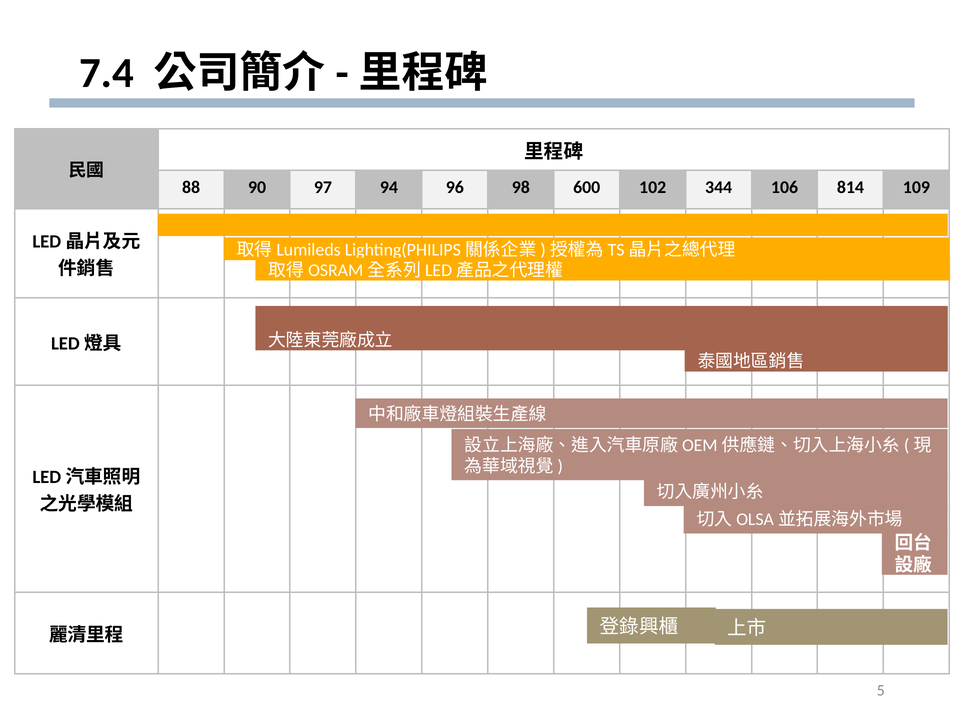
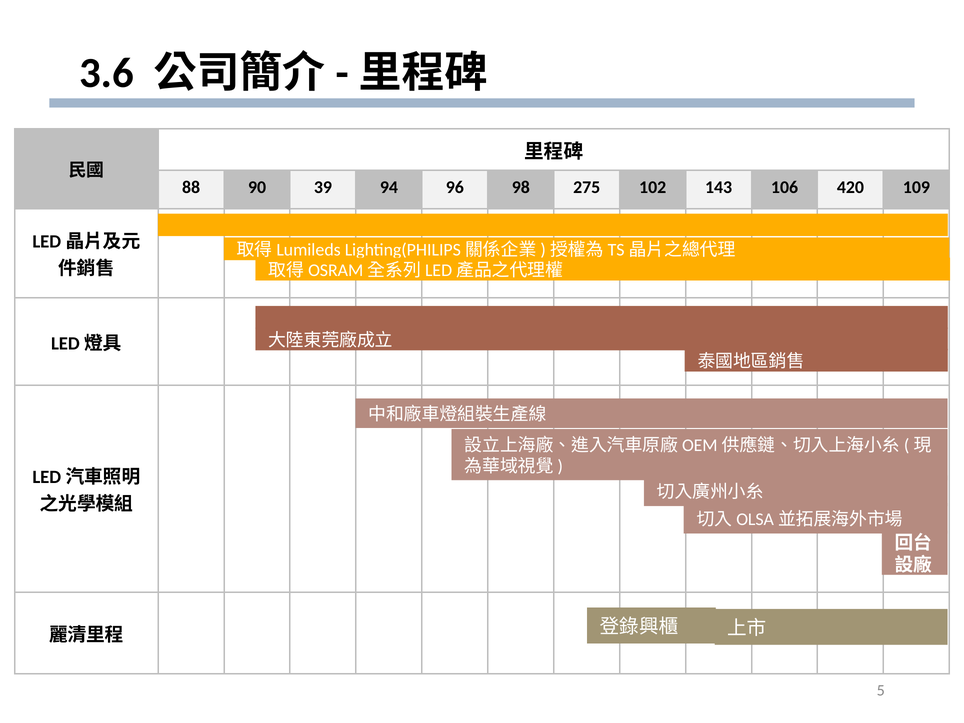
7.4: 7.4 -> 3.6
97: 97 -> 39
600: 600 -> 275
344: 344 -> 143
814: 814 -> 420
